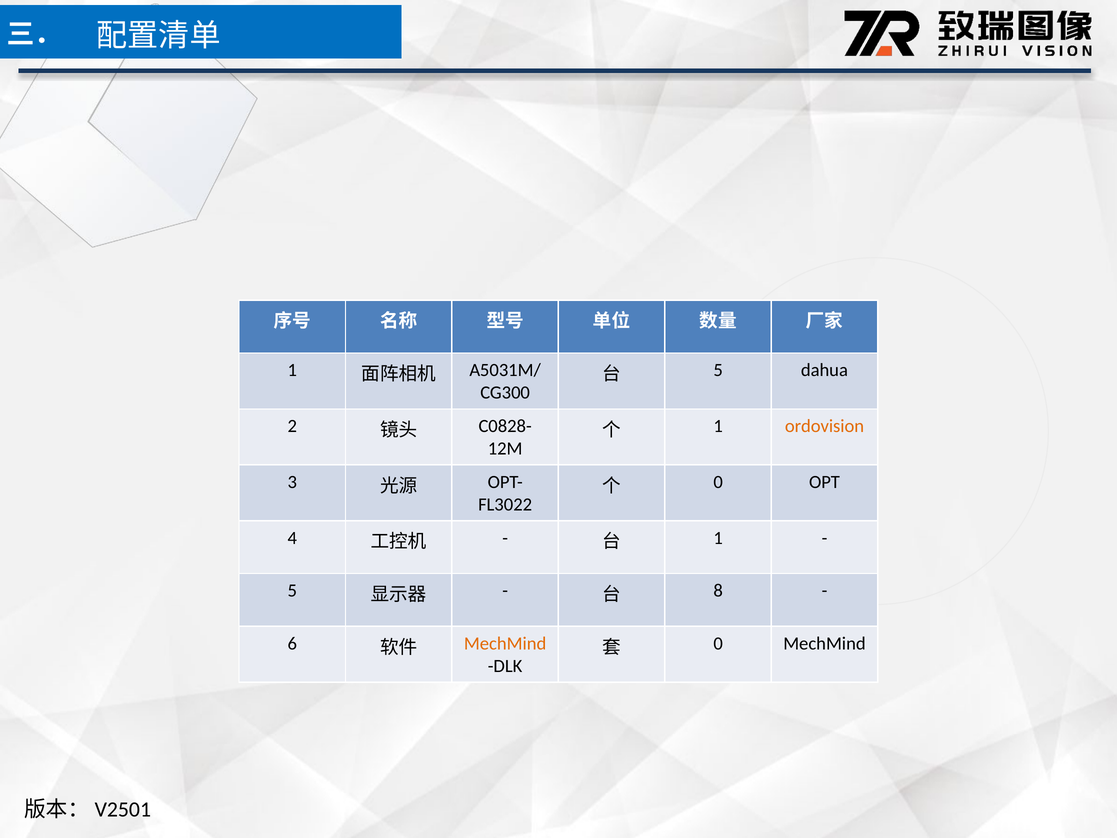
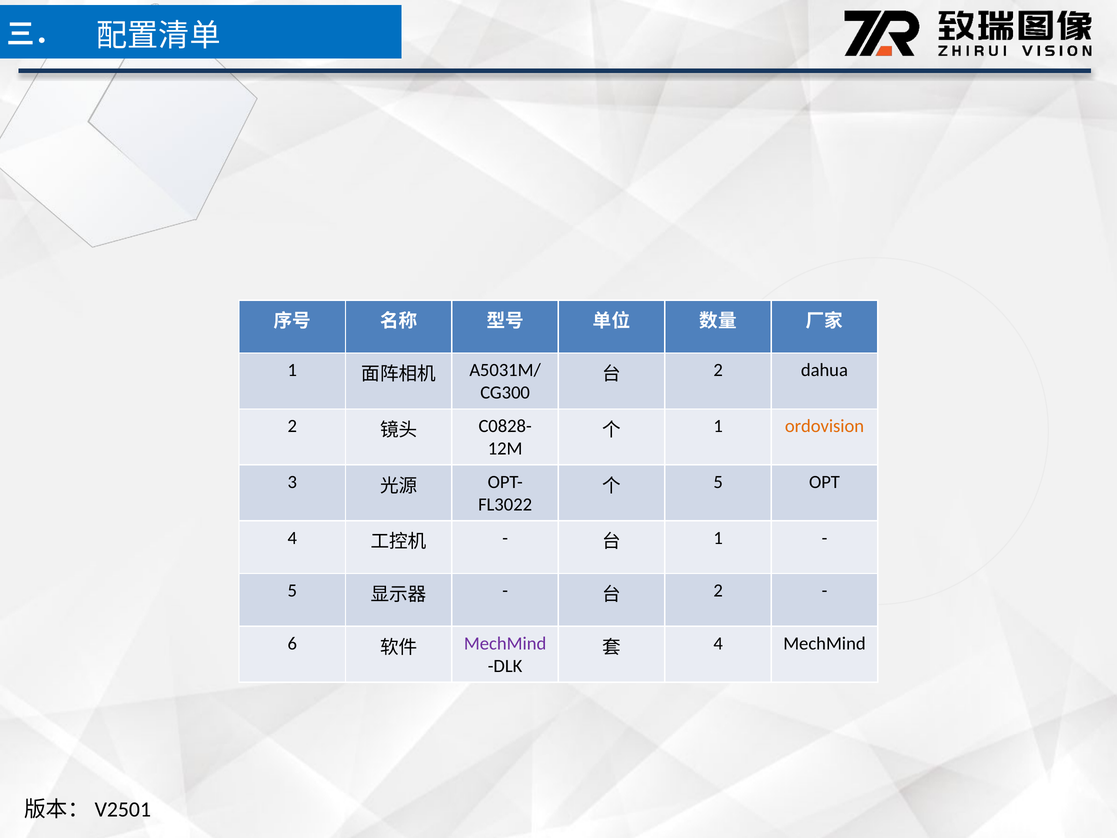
5 at (718, 370): 5 -> 2
0 at (718, 482): 0 -> 5
8 at (718, 590): 8 -> 2
MechMind at (505, 643) colour: orange -> purple
0 at (718, 643): 0 -> 4
